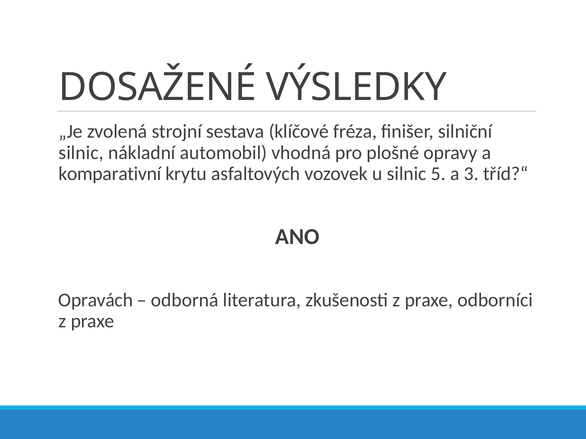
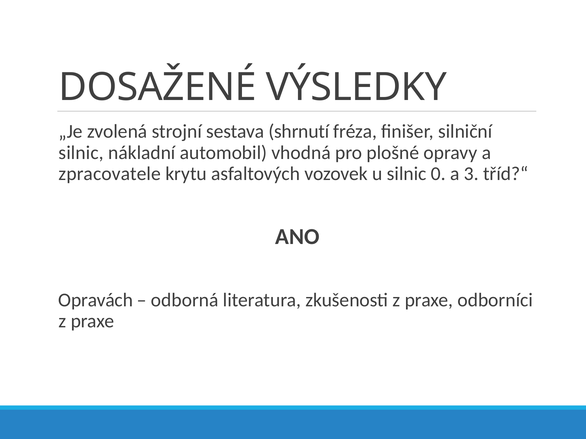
klíčové: klíčové -> shrnutí
komparativní: komparativní -> zpracovatele
5: 5 -> 0
